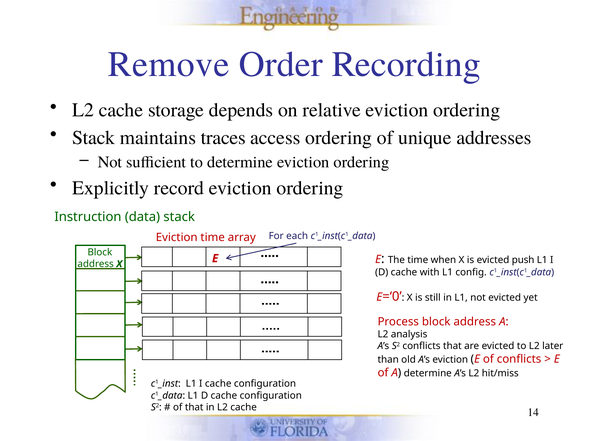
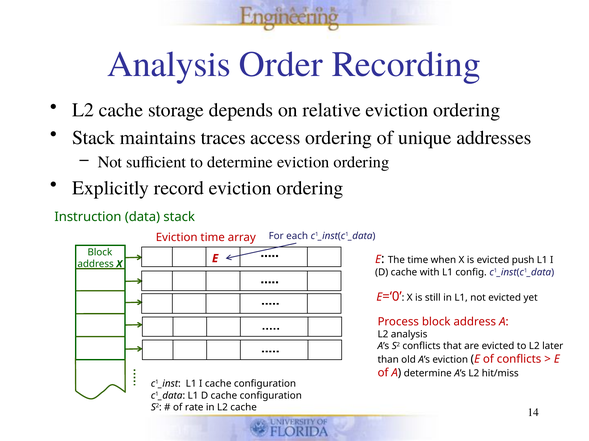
Remove at (169, 64): Remove -> Analysis
of that: that -> rate
